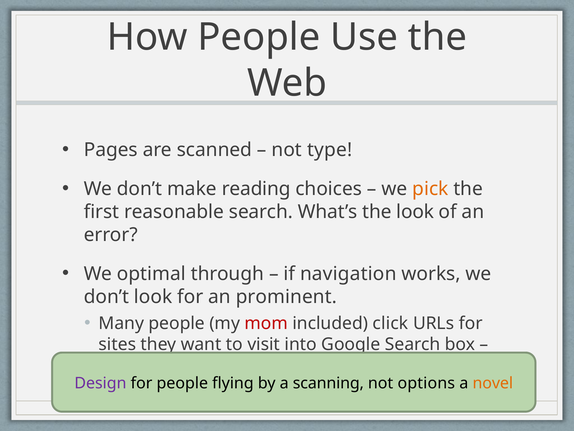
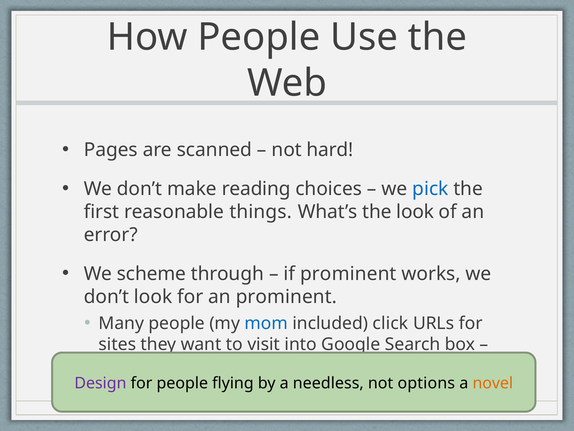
type: type -> hard
pick colour: orange -> blue
reasonable search: search -> things
optimal: optimal -> scheme
if navigation: navigation -> prominent
mom colour: red -> blue
scanning: scanning -> needless
